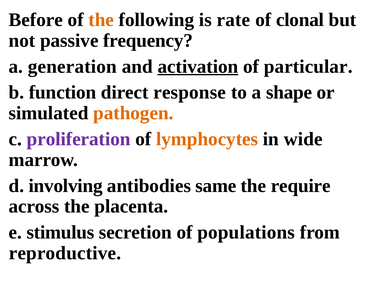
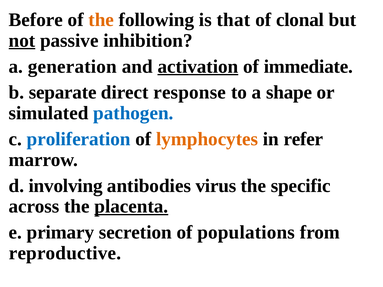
rate: rate -> that
not underline: none -> present
frequency: frequency -> inhibition
particular: particular -> immediate
function: function -> separate
pathogen colour: orange -> blue
proliferation colour: purple -> blue
wide: wide -> refer
same: same -> virus
require: require -> specific
placenta underline: none -> present
stimulus: stimulus -> primary
